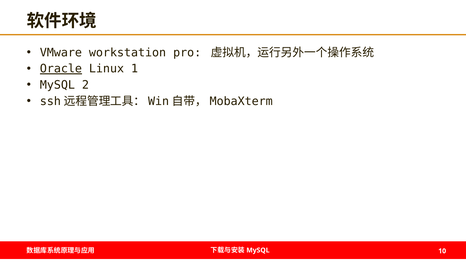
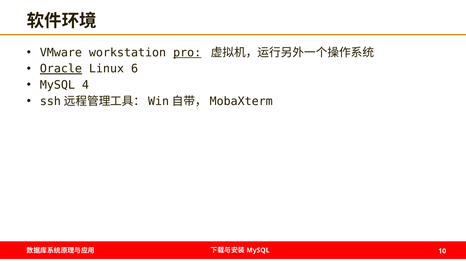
pro underline: none -> present
1: 1 -> 6
2: 2 -> 4
